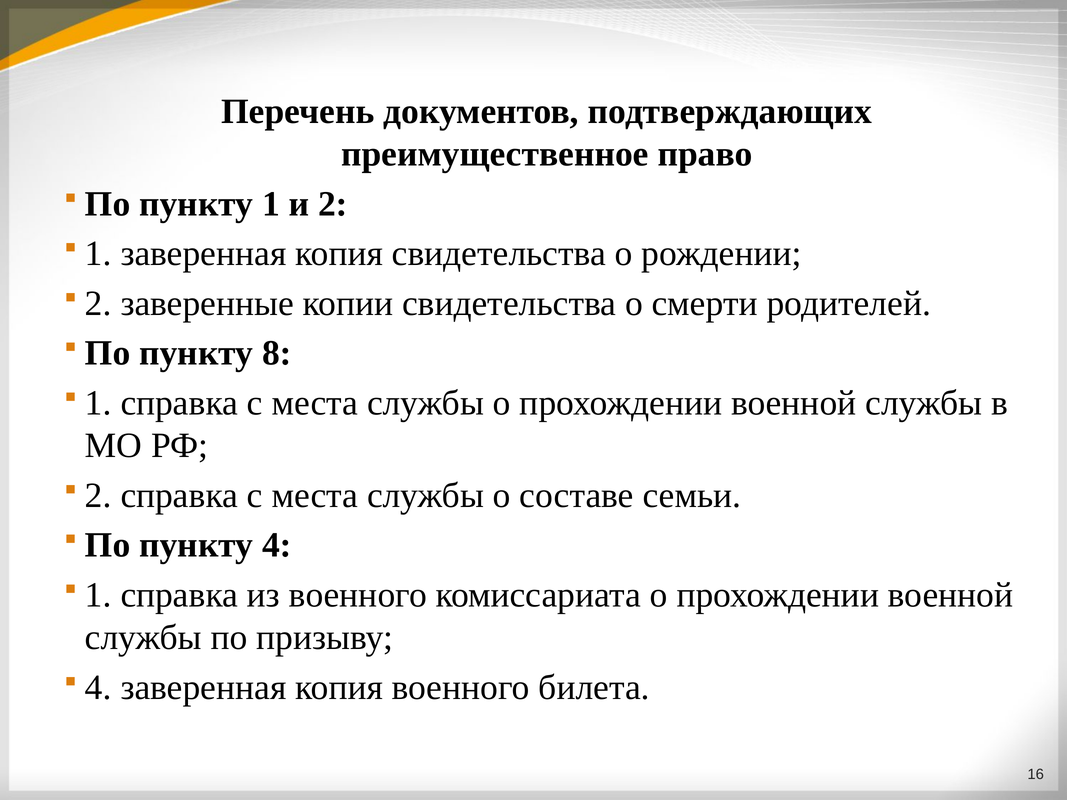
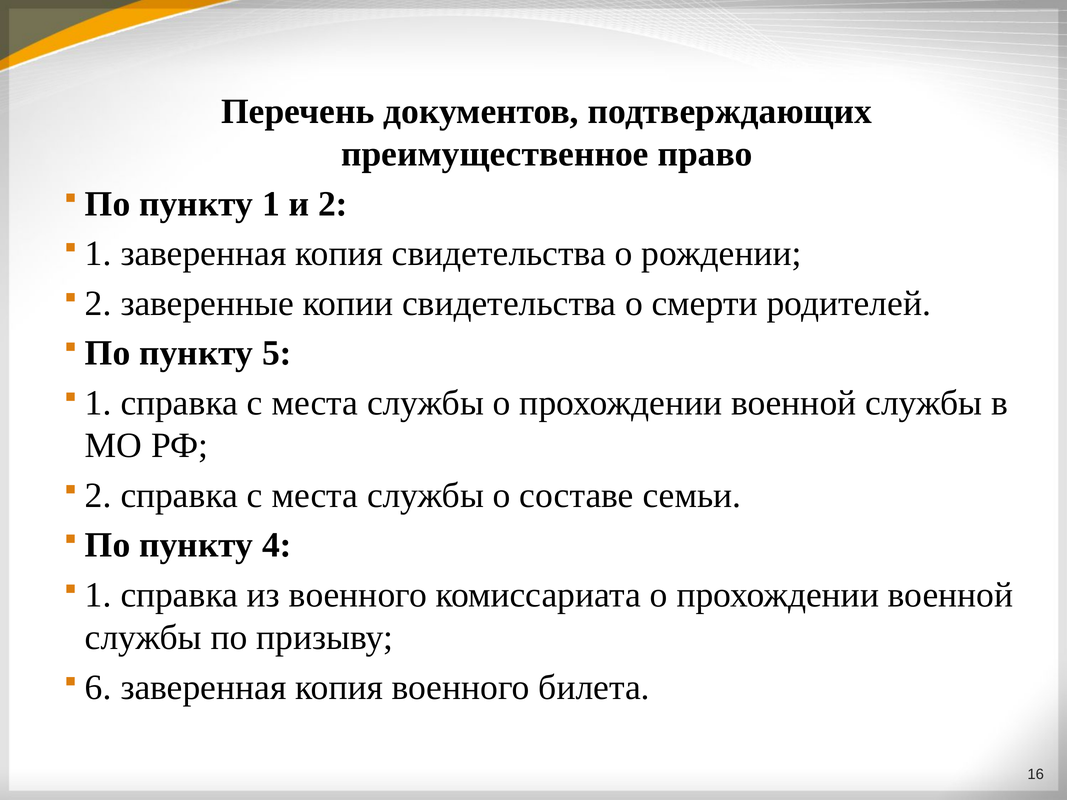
8: 8 -> 5
4 at (98, 687): 4 -> 6
